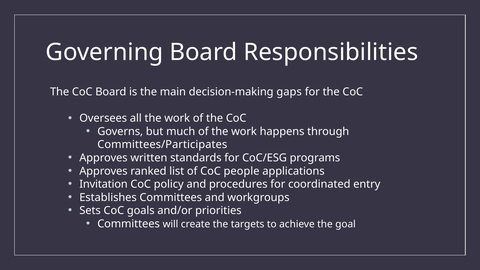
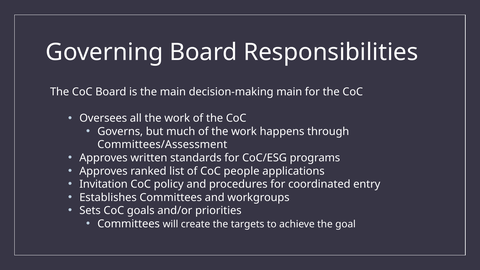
decision-making gaps: gaps -> main
Committees/Participates: Committees/Participates -> Committees/Assessment
